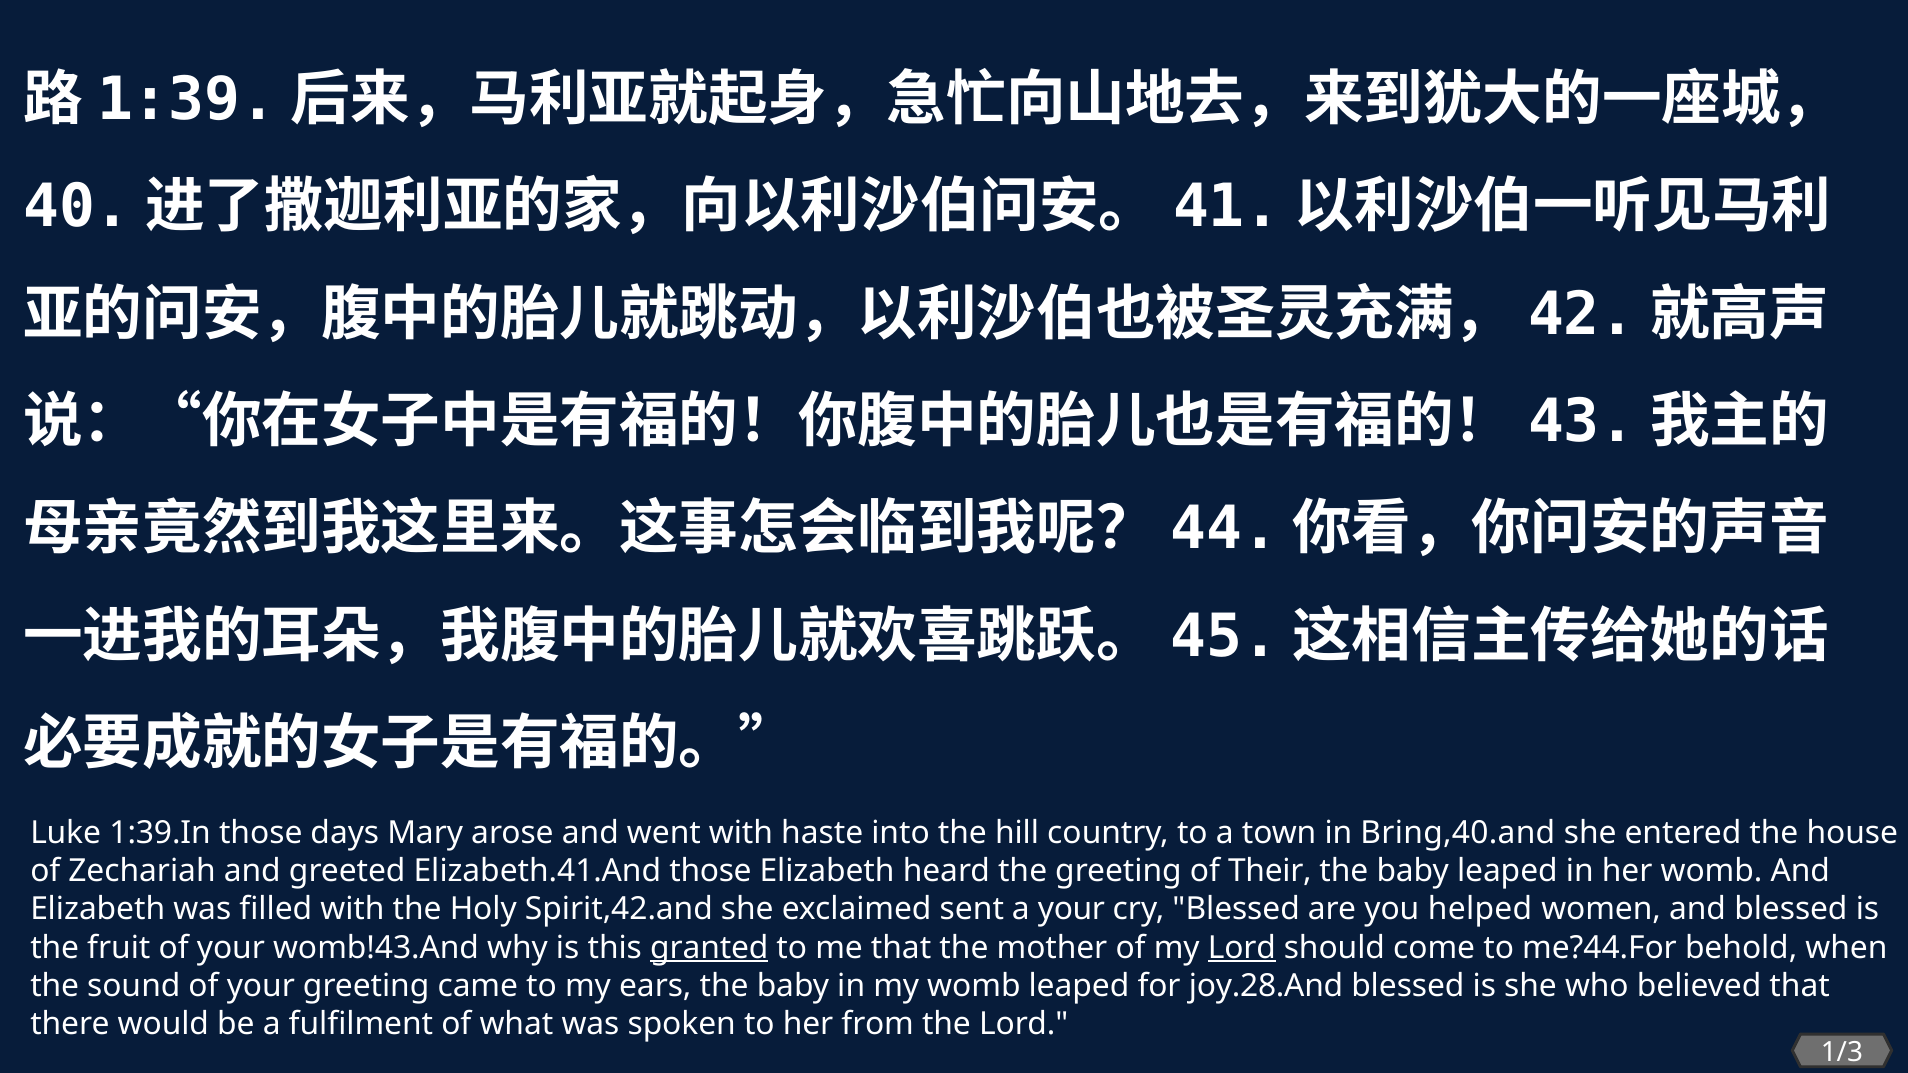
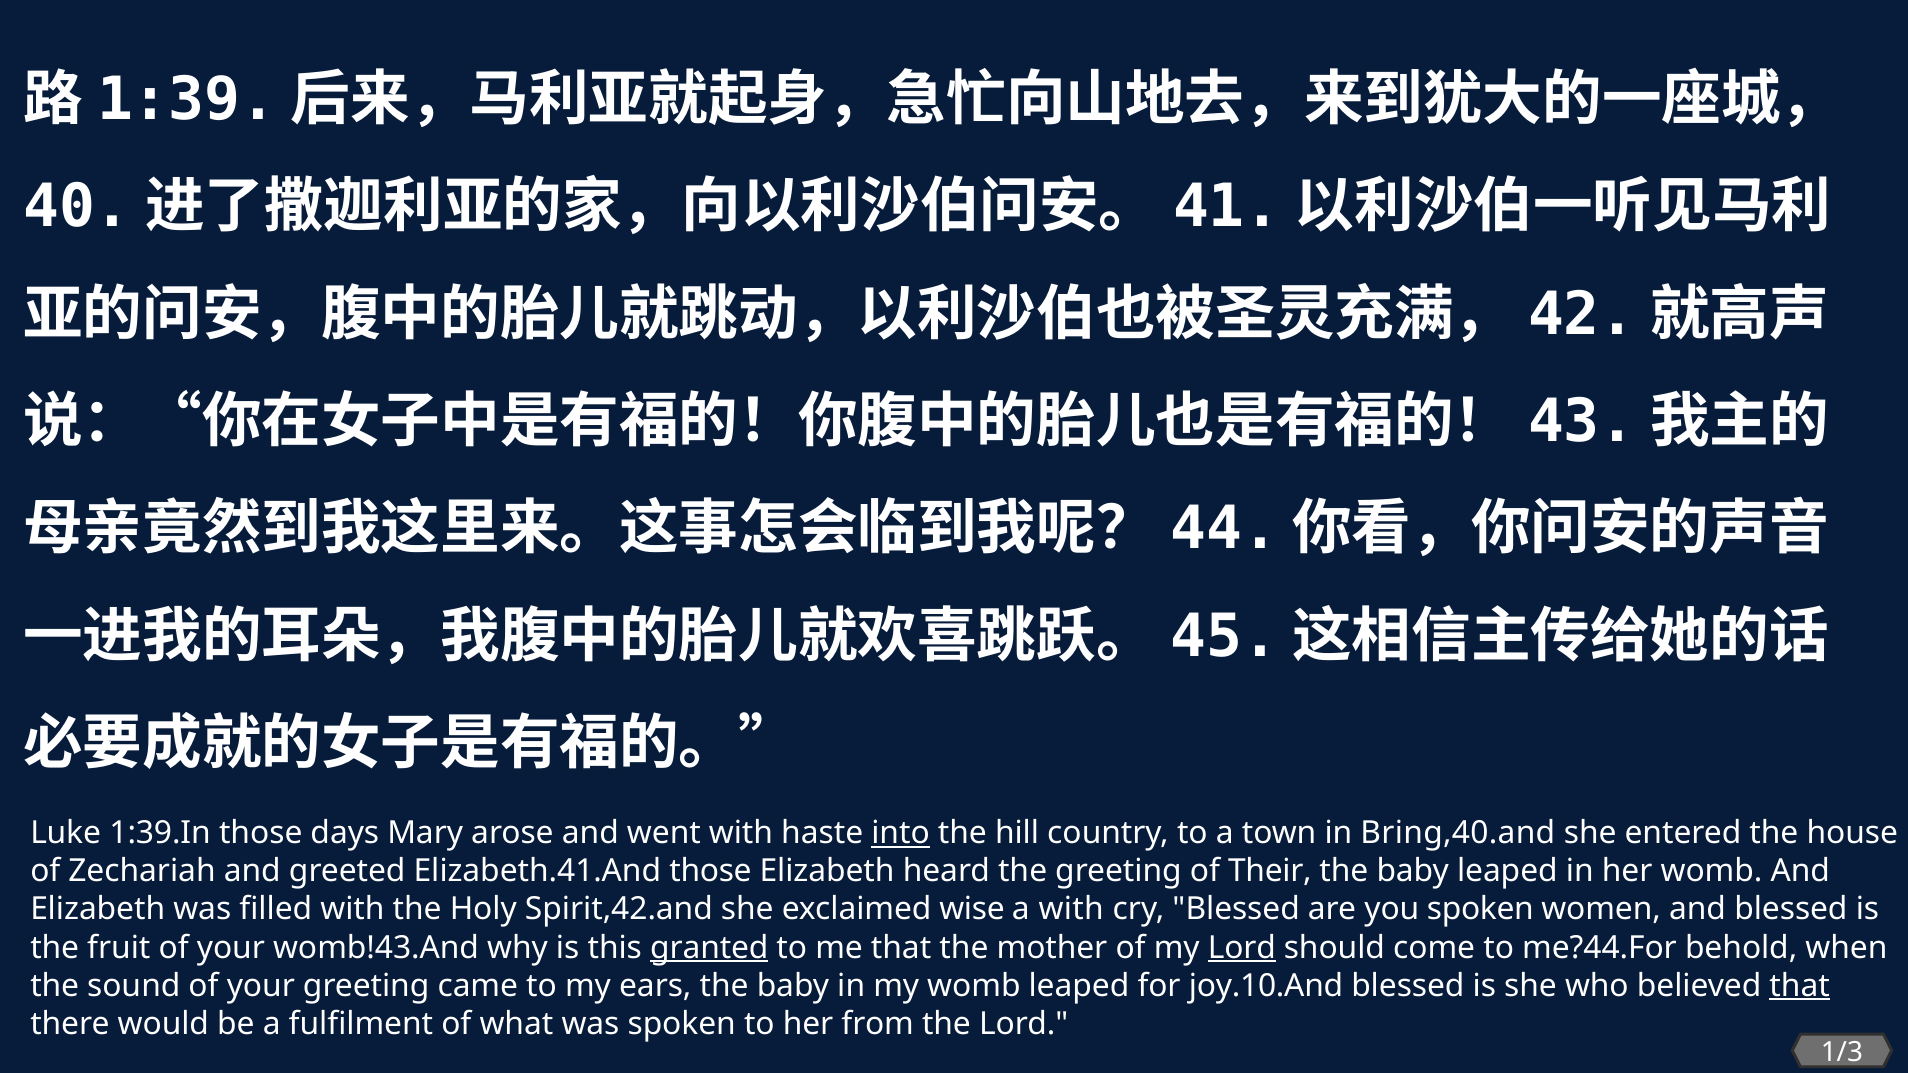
into underline: none -> present
sent: sent -> wise
a your: your -> with
you helped: helped -> spoken
joy.28.And: joy.28.And -> joy.10.And
that at (1800, 986) underline: none -> present
